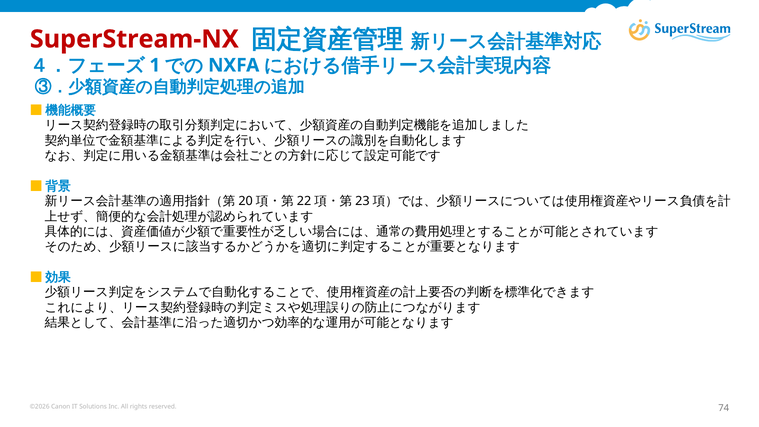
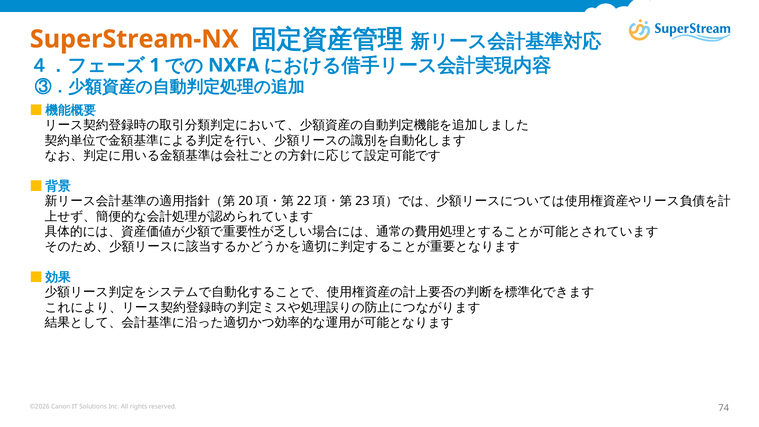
SuperStream-NX colour: red -> orange
